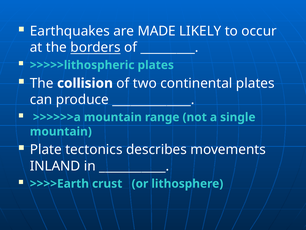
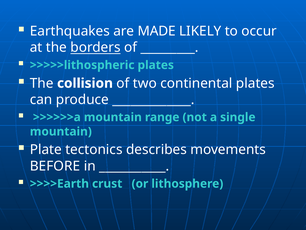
INLAND: INLAND -> BEFORE
